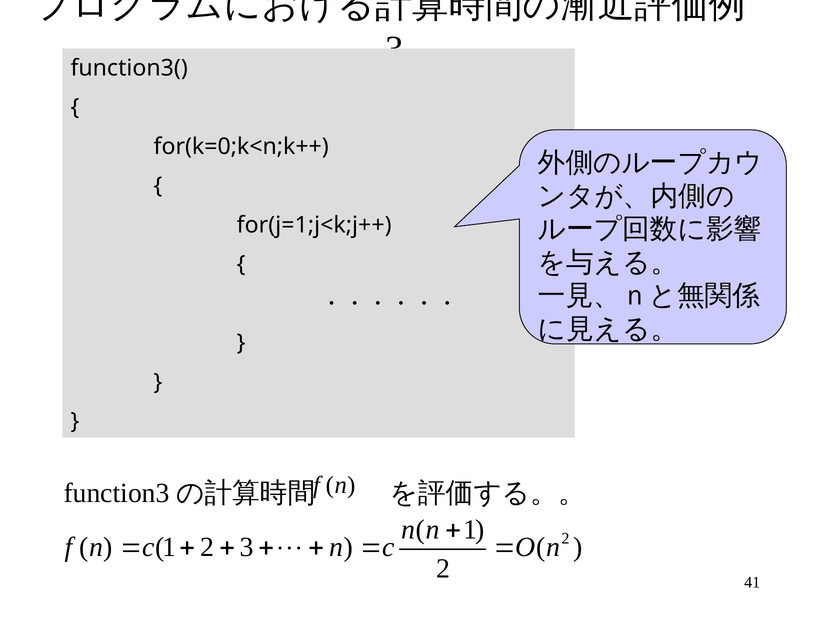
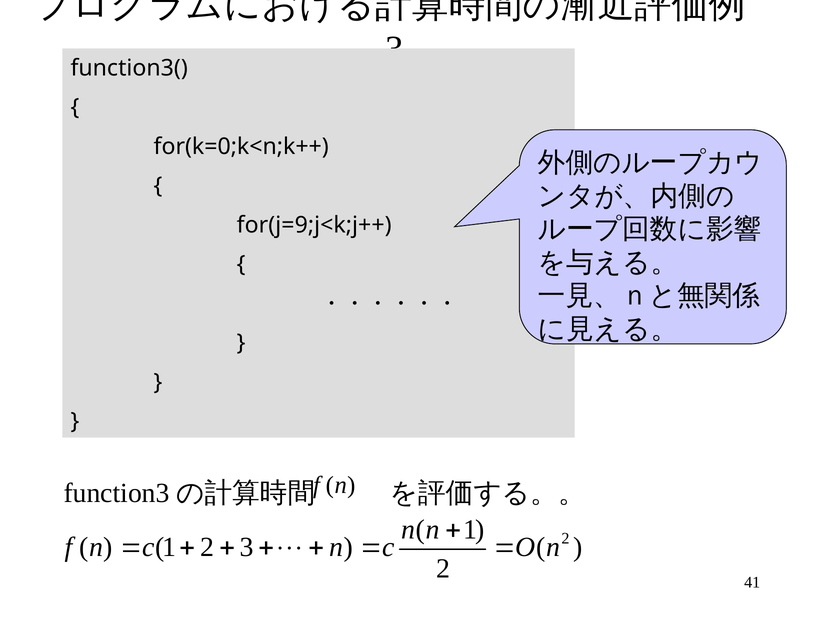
for(j=1;j<k;j++: for(j=1;j<k;j++ -> for(j=9;j<k;j++
